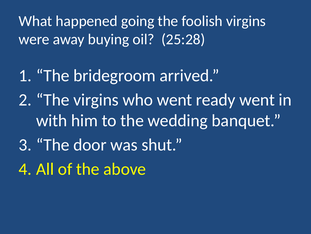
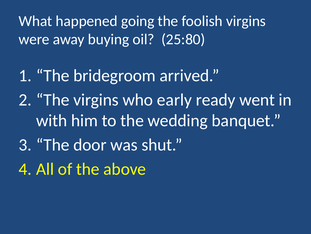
25:28: 25:28 -> 25:80
who went: went -> early
